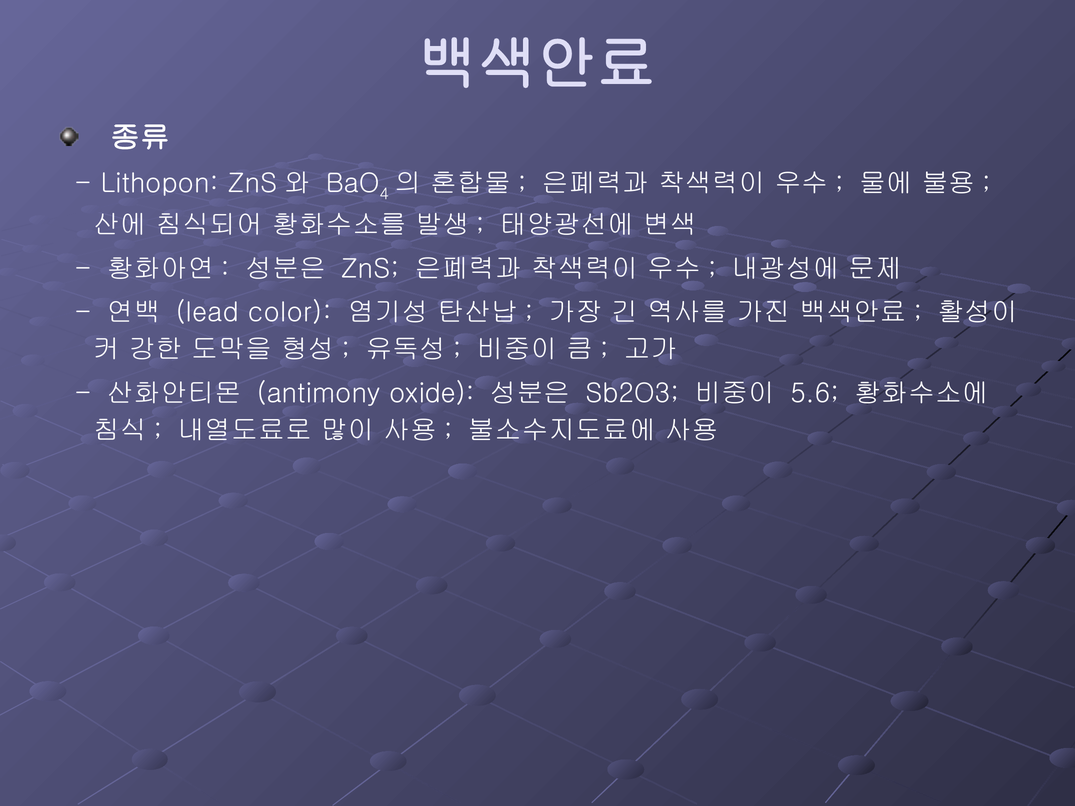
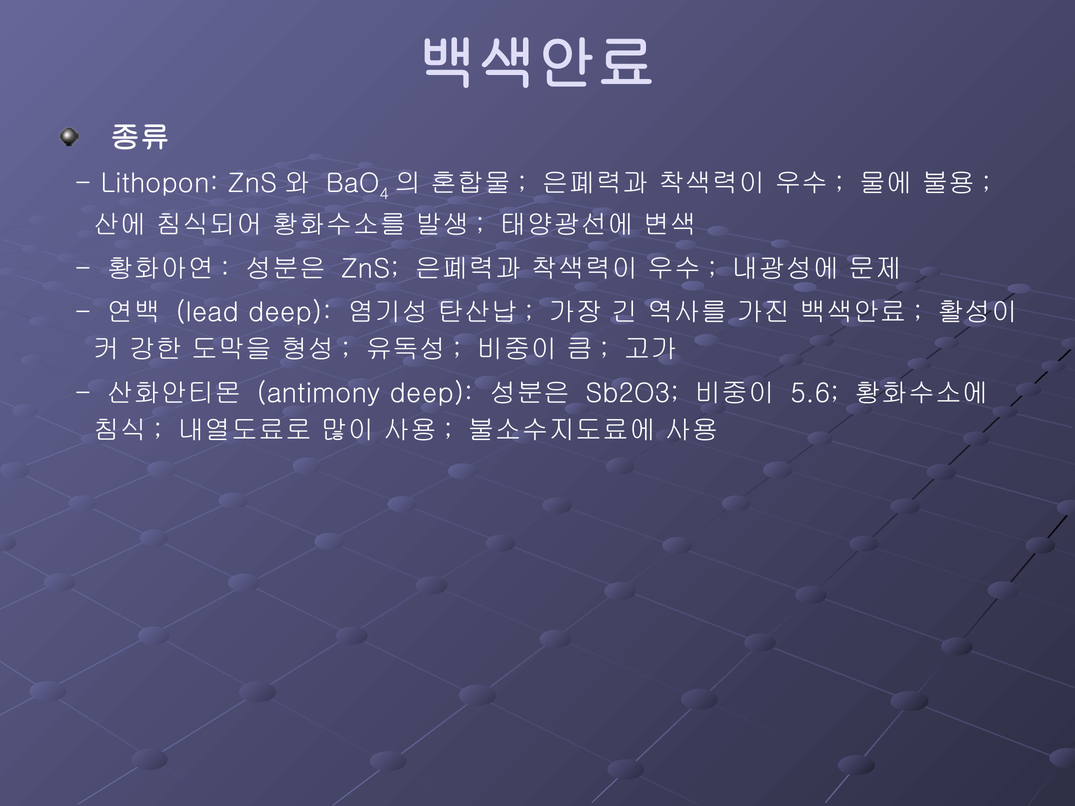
lead color: color -> deep
antimony oxide: oxide -> deep
